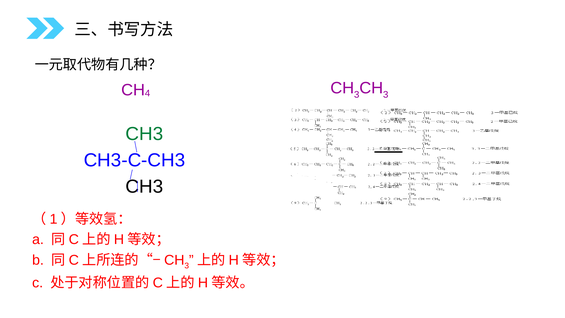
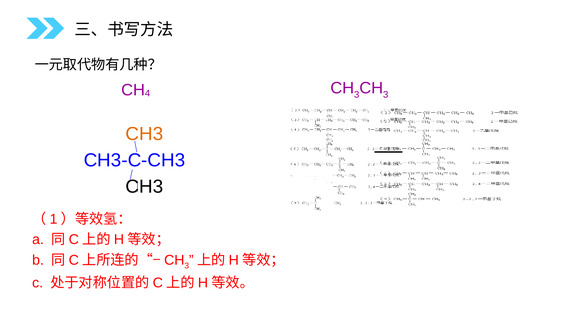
CH3 at (144, 134) colour: green -> orange
